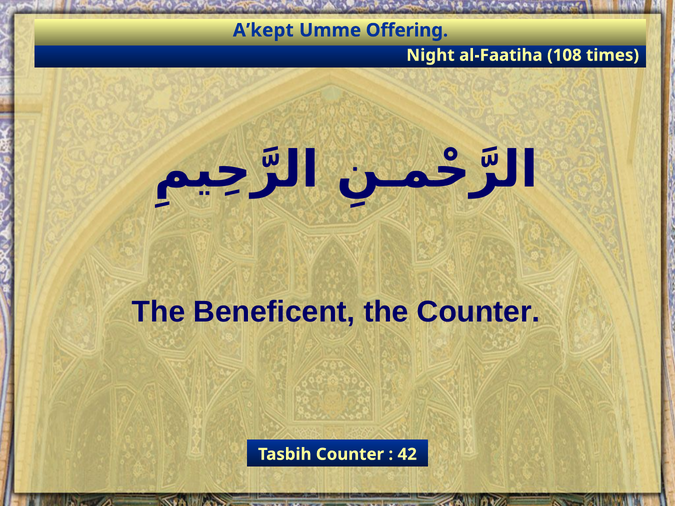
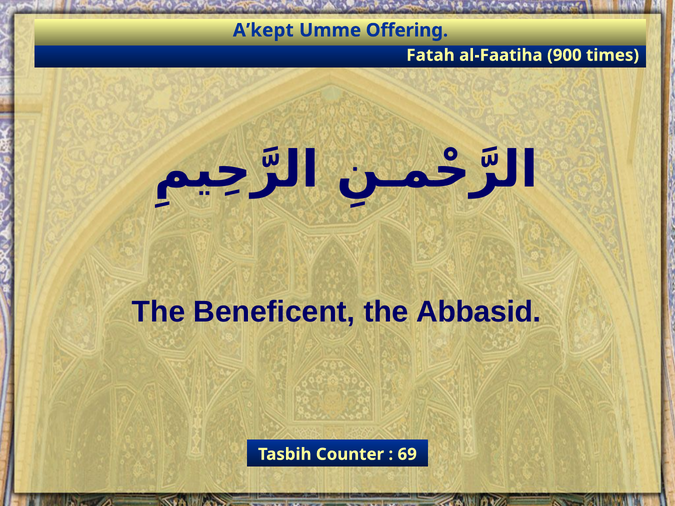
Night: Night -> Fatah
108: 108 -> 900
the Counter: Counter -> Abbasid
42: 42 -> 69
